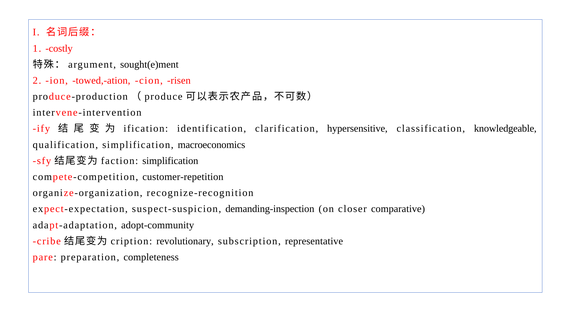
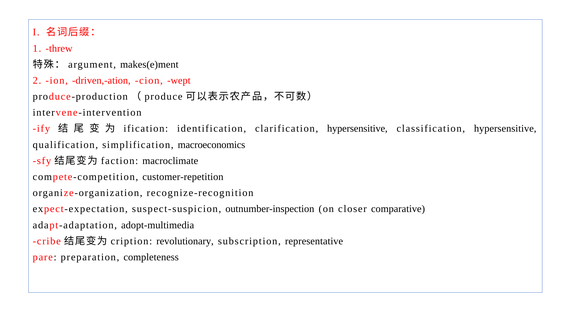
costly: costly -> threw
sought(e)ment: sought(e)ment -> makes(e)ment
towed,-ation: towed,-ation -> driven,-ation
risen: risen -> wept
classification knowledgeable: knowledgeable -> hypersensitive
simplification at (170, 161): simplification -> macroclimate
demanding-inspection: demanding-inspection -> outnumber-inspection
adopt-community: adopt-community -> adopt-multimedia
